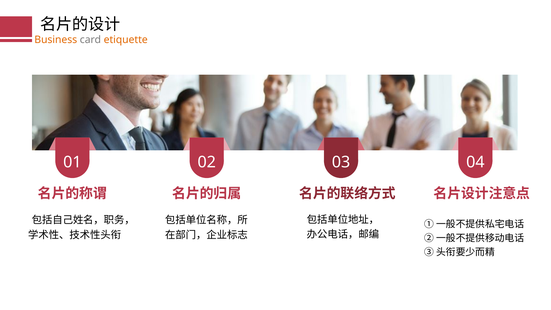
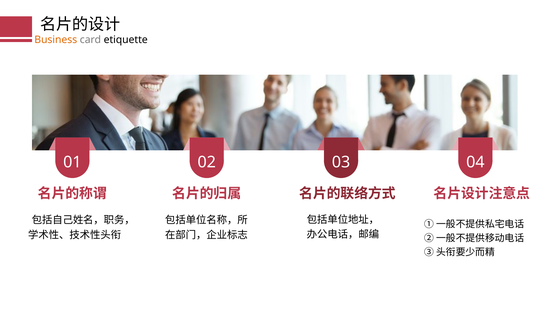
etiquette colour: orange -> black
